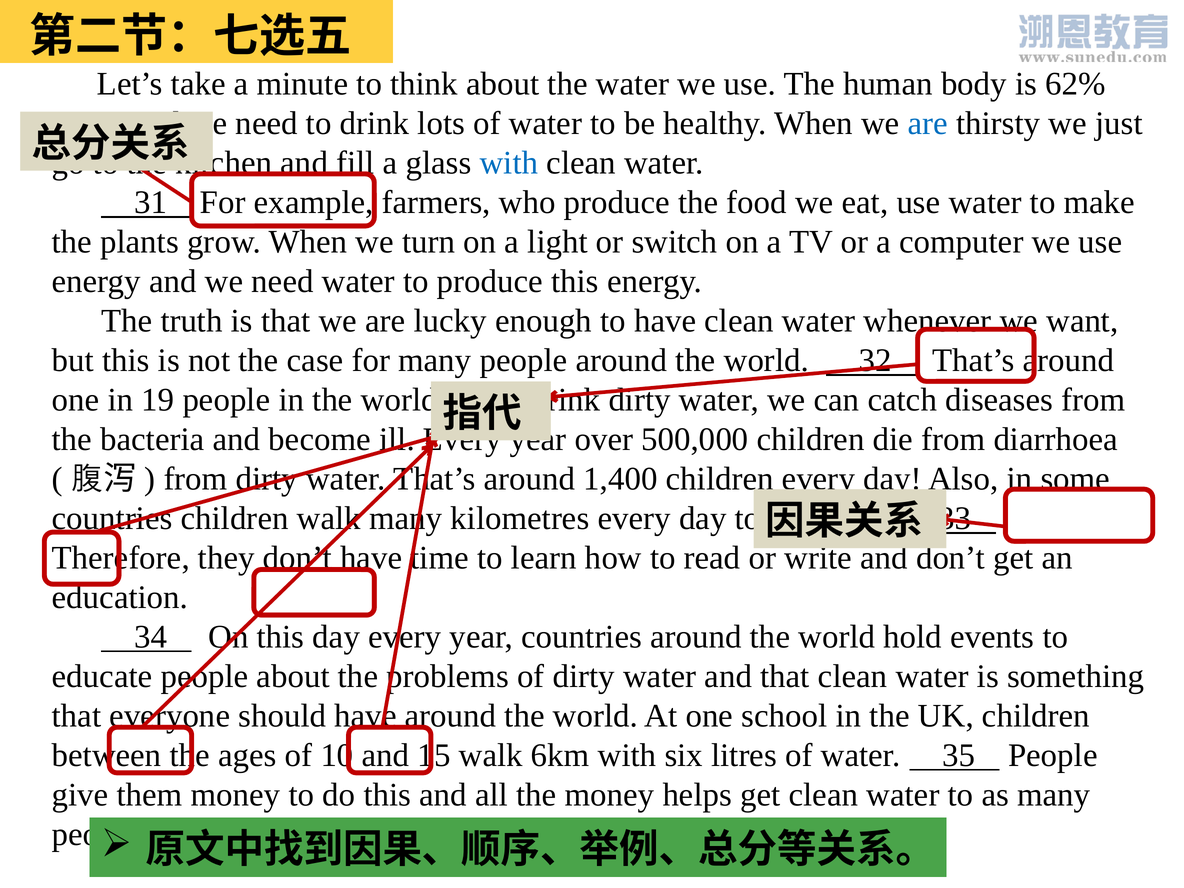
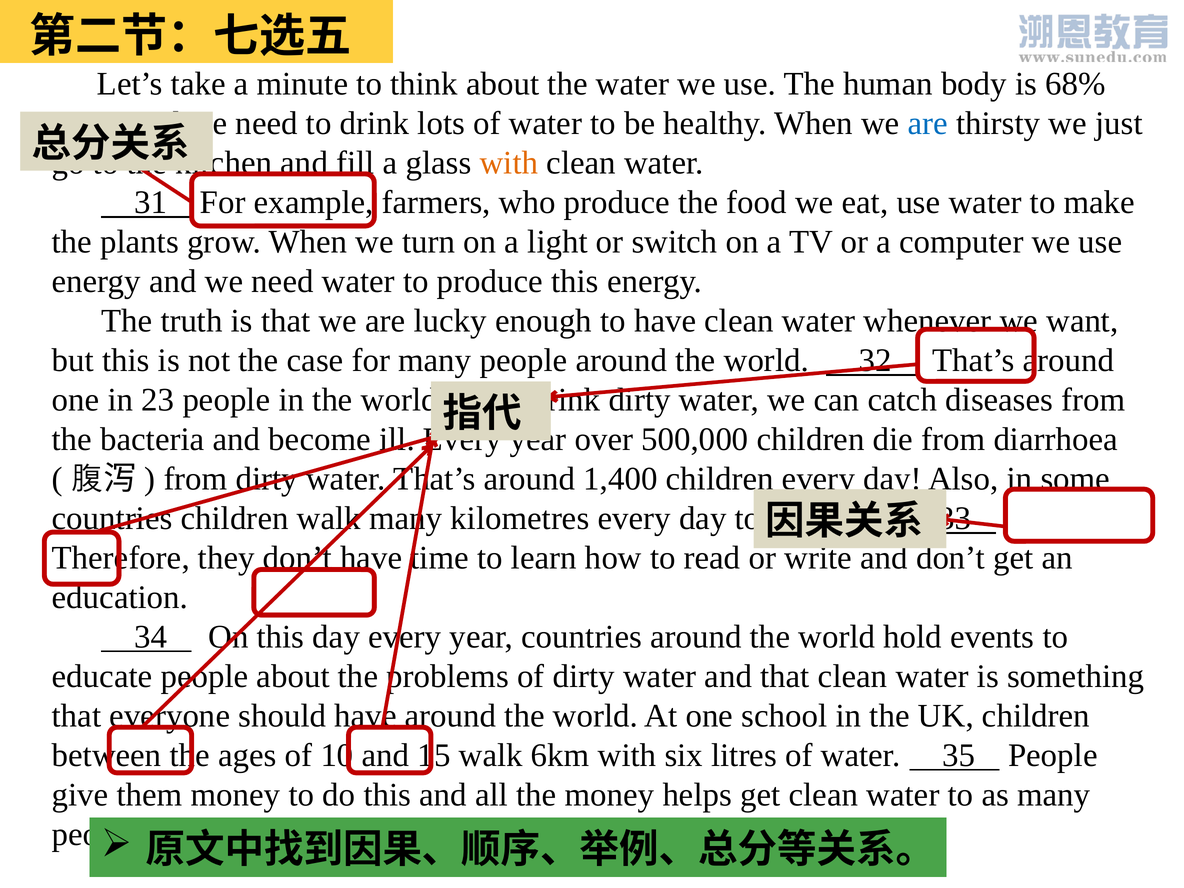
62%: 62% -> 68%
with at (509, 163) colour: blue -> orange
19: 19 -> 23
